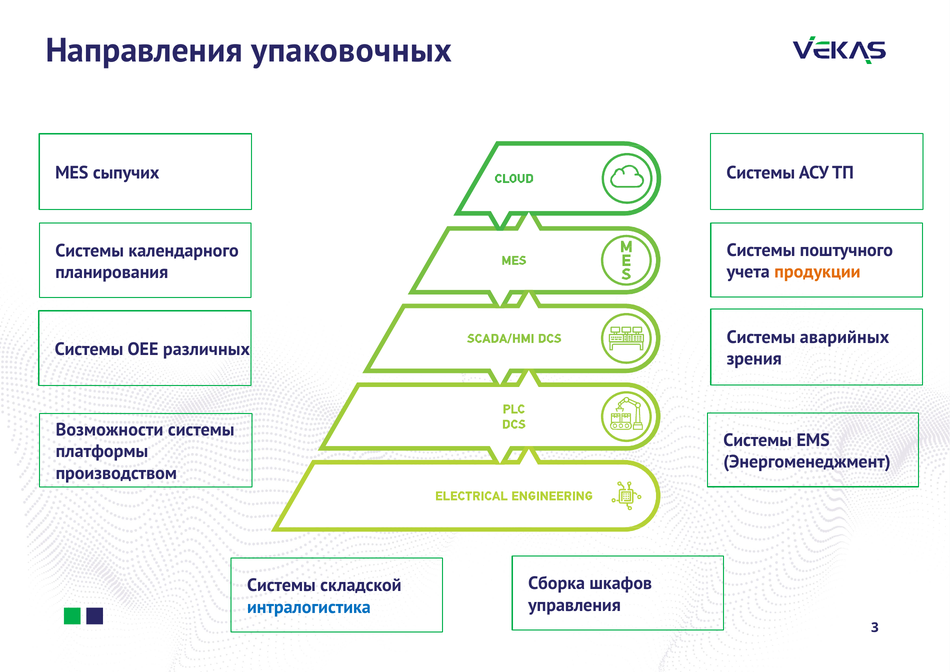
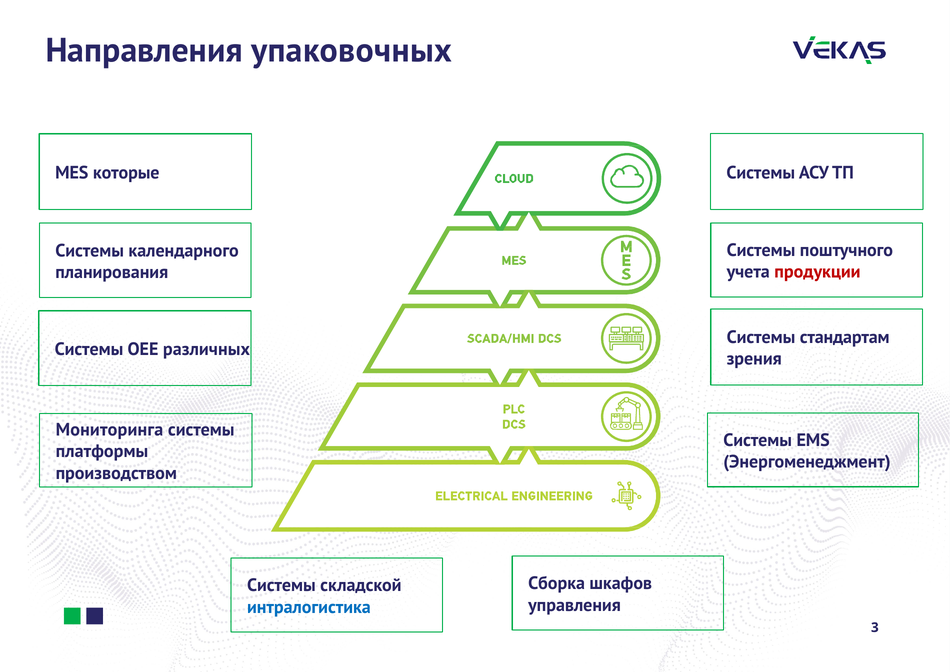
сыпучих: сыпучих -> которые
продукции colour: orange -> red
аварийных: аварийных -> стандартам
Возможности: Возможности -> Мониторинга
